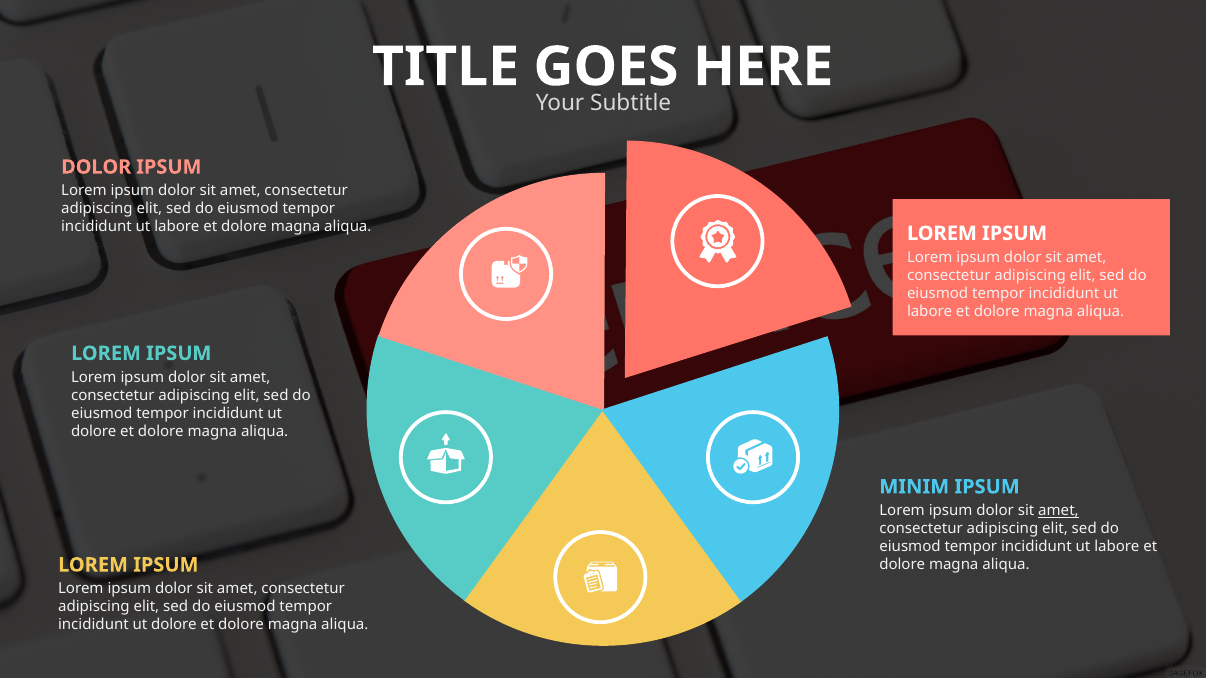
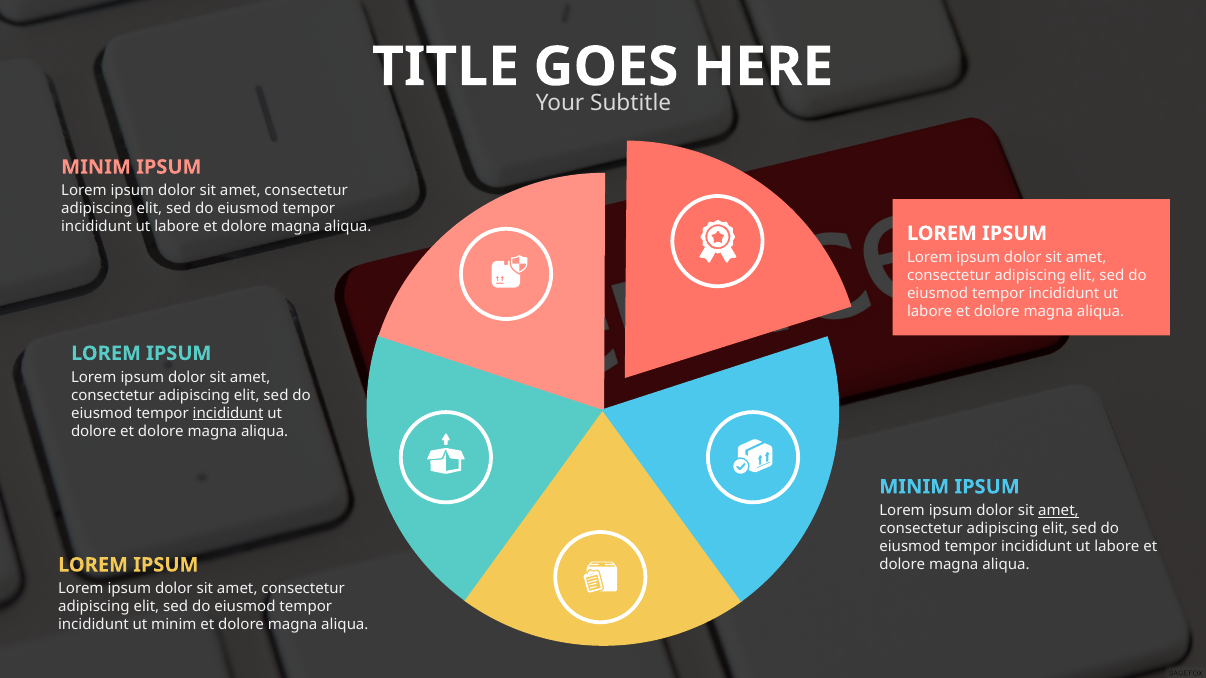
DOLOR at (96, 167): DOLOR -> MINIM
incididunt at (228, 414) underline: none -> present
dolore at (174, 625): dolore -> minim
